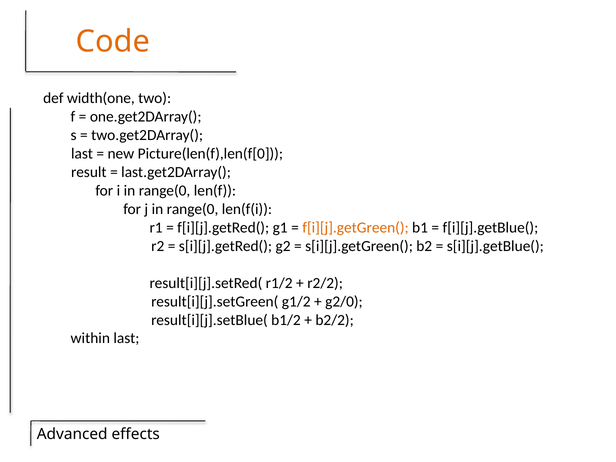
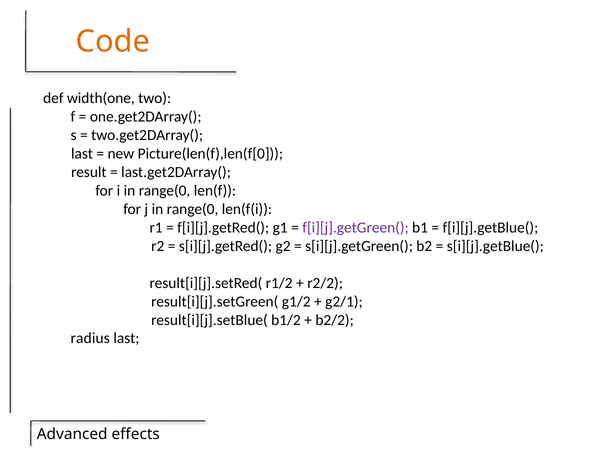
f[i][j].getGreen( colour: orange -> purple
g2/0: g2/0 -> g2/1
within: within -> radius
